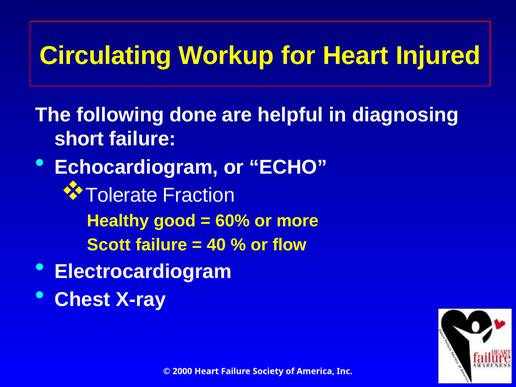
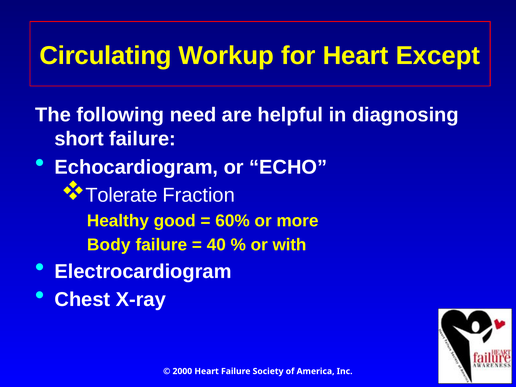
Injured: Injured -> Except
done: done -> need
Scott: Scott -> Body
flow: flow -> with
